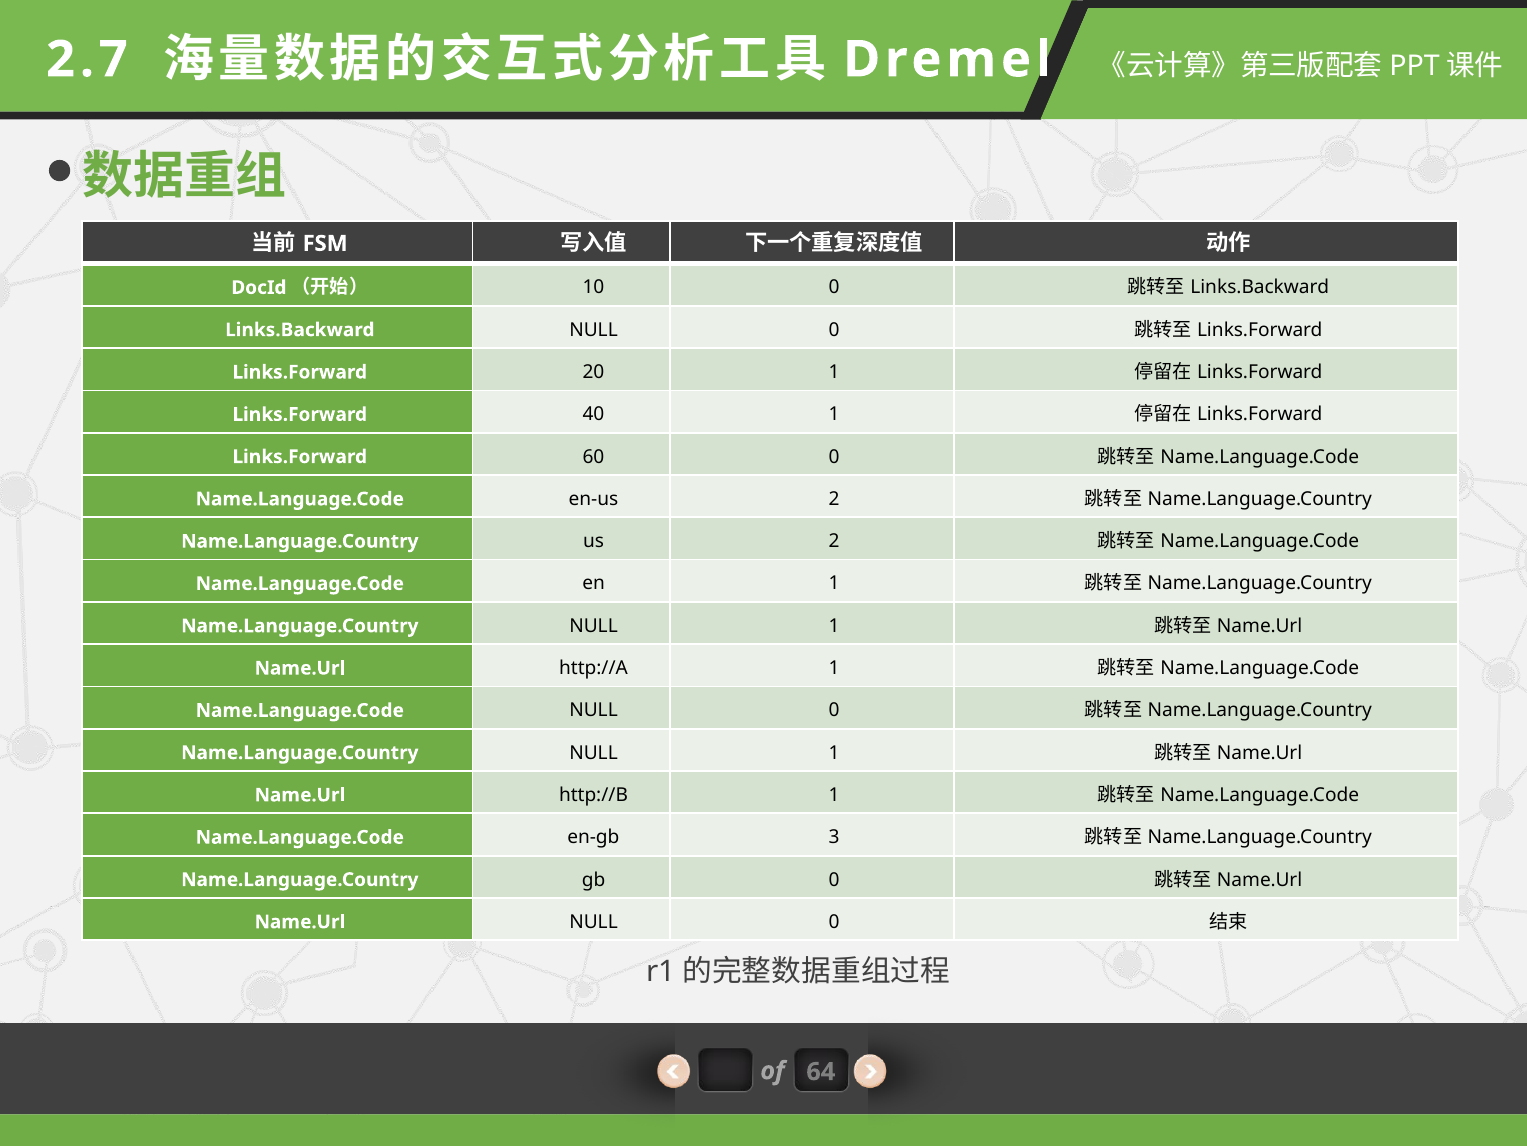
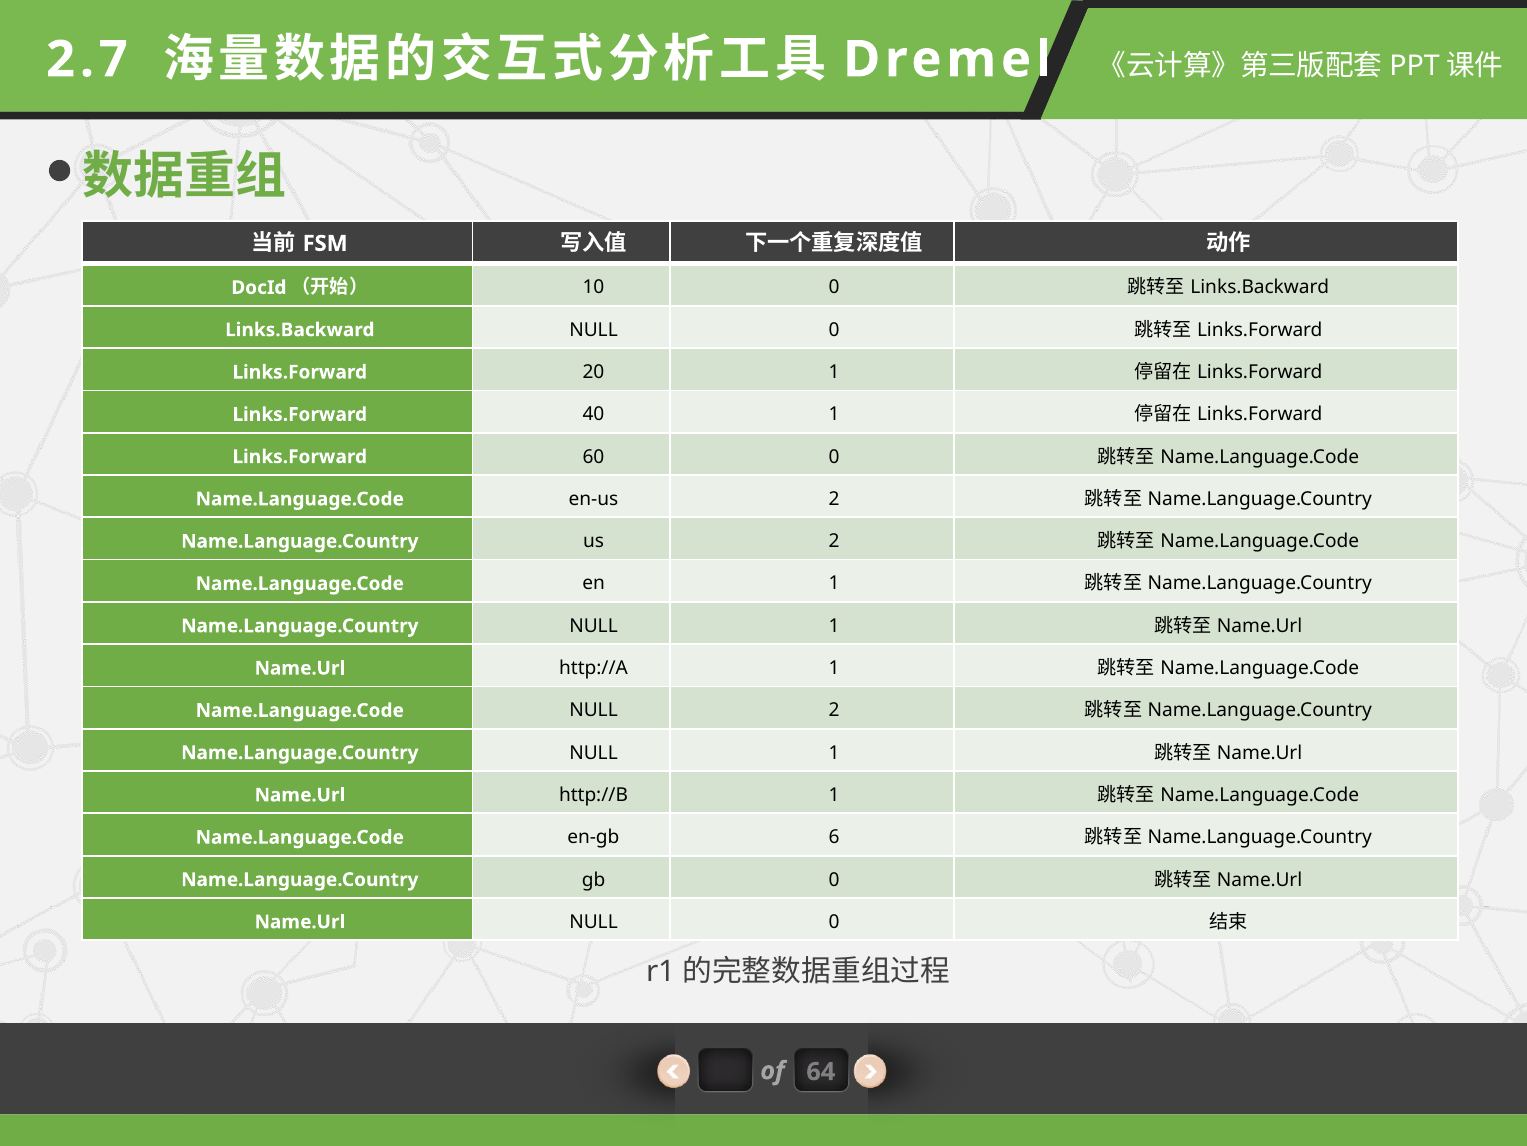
Name.Language.Code NULL 0: 0 -> 2
3: 3 -> 6
